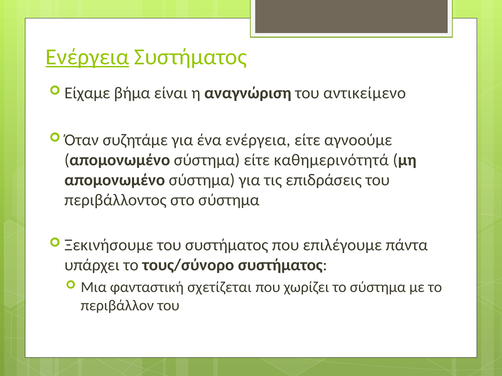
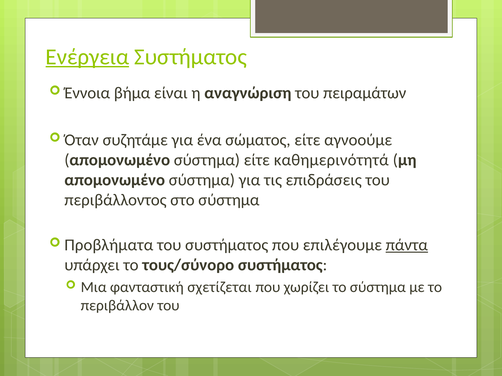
Είχαμε: Είχαμε -> Έννοια
αντικείμενο: αντικείμενο -> πειραμάτων
ένα ενέργεια: ενέργεια -> σώματος
Ξεκινήσουμε: Ξεκινήσουμε -> Προβλήματα
πάντα underline: none -> present
